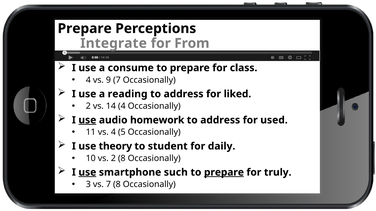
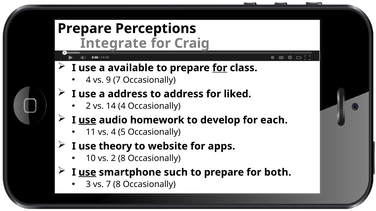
From: From -> Craig
consume: consume -> available
for at (220, 68) underline: none -> present
a reading: reading -> address
address at (220, 120): address -> develop
used: used -> each
student: student -> website
daily: daily -> apps
prepare at (224, 173) underline: present -> none
truly: truly -> both
